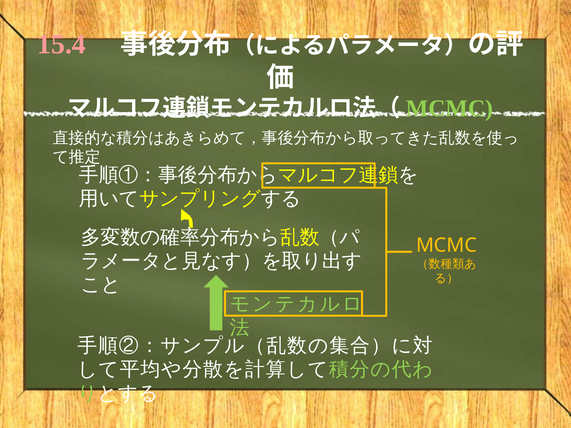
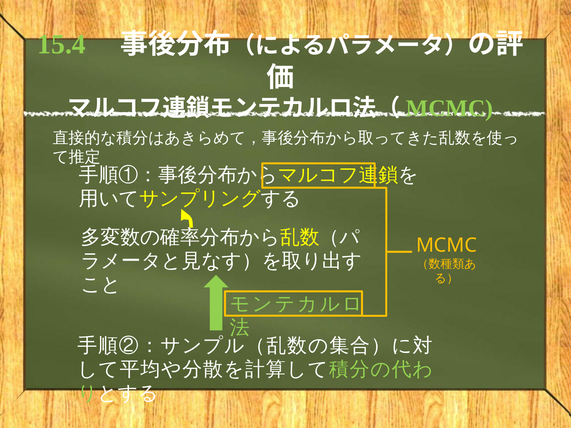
15.4 colour: pink -> light green
